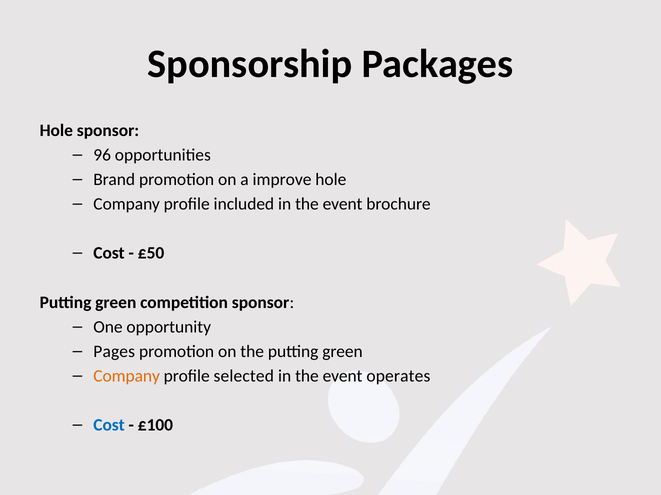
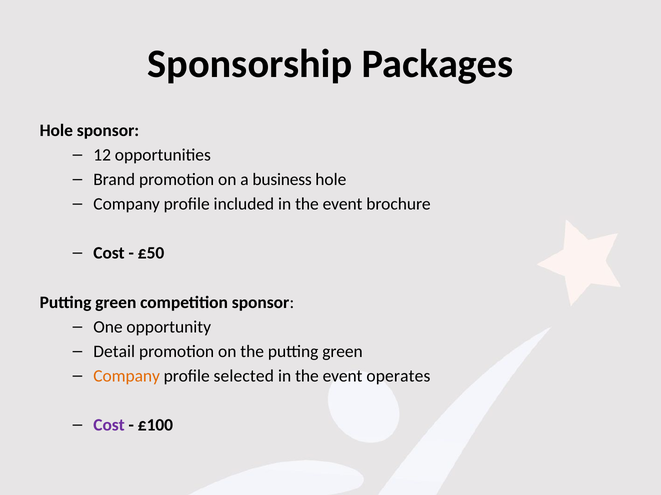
96: 96 -> 12
improve: improve -> business
Pages: Pages -> Detail
Cost at (109, 426) colour: blue -> purple
